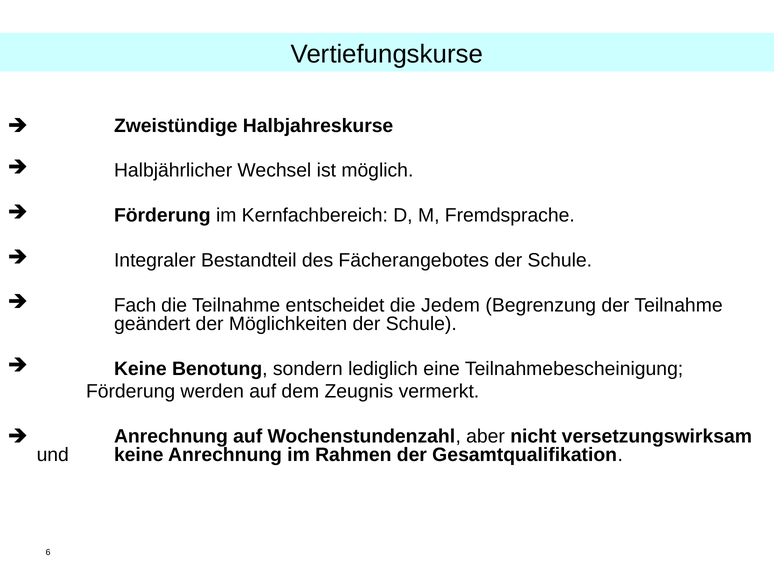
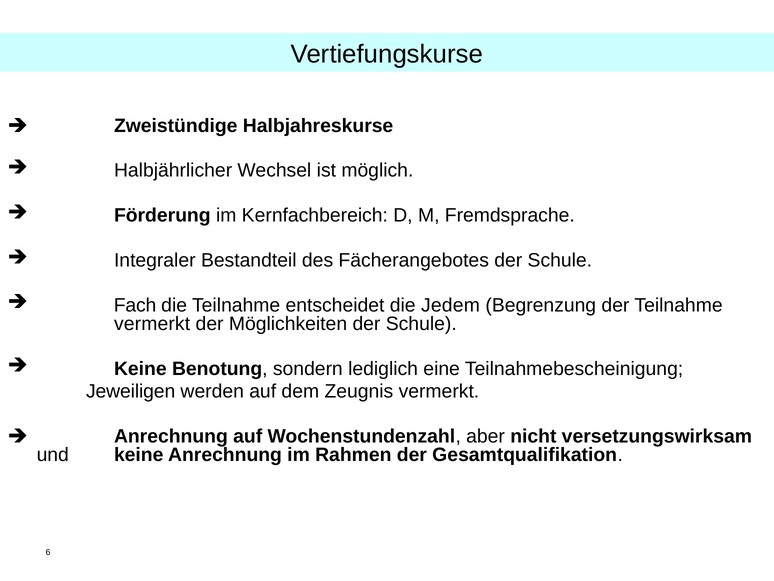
geändert at (152, 324): geändert -> vermerkt
Förderung at (131, 391): Förderung -> Jeweiligen
